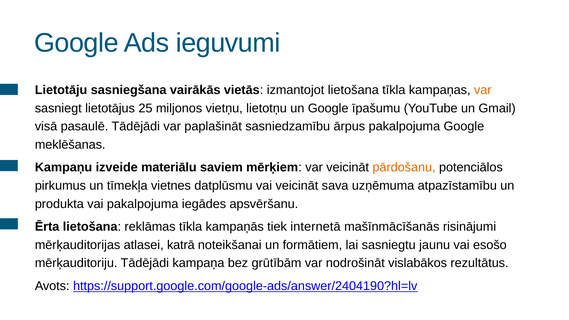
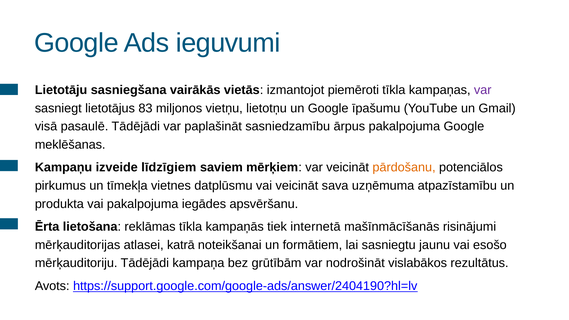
izmantojot lietošana: lietošana -> piemēroti
var at (483, 90) colour: orange -> purple
25: 25 -> 83
materiālu: materiālu -> līdzīgiem
